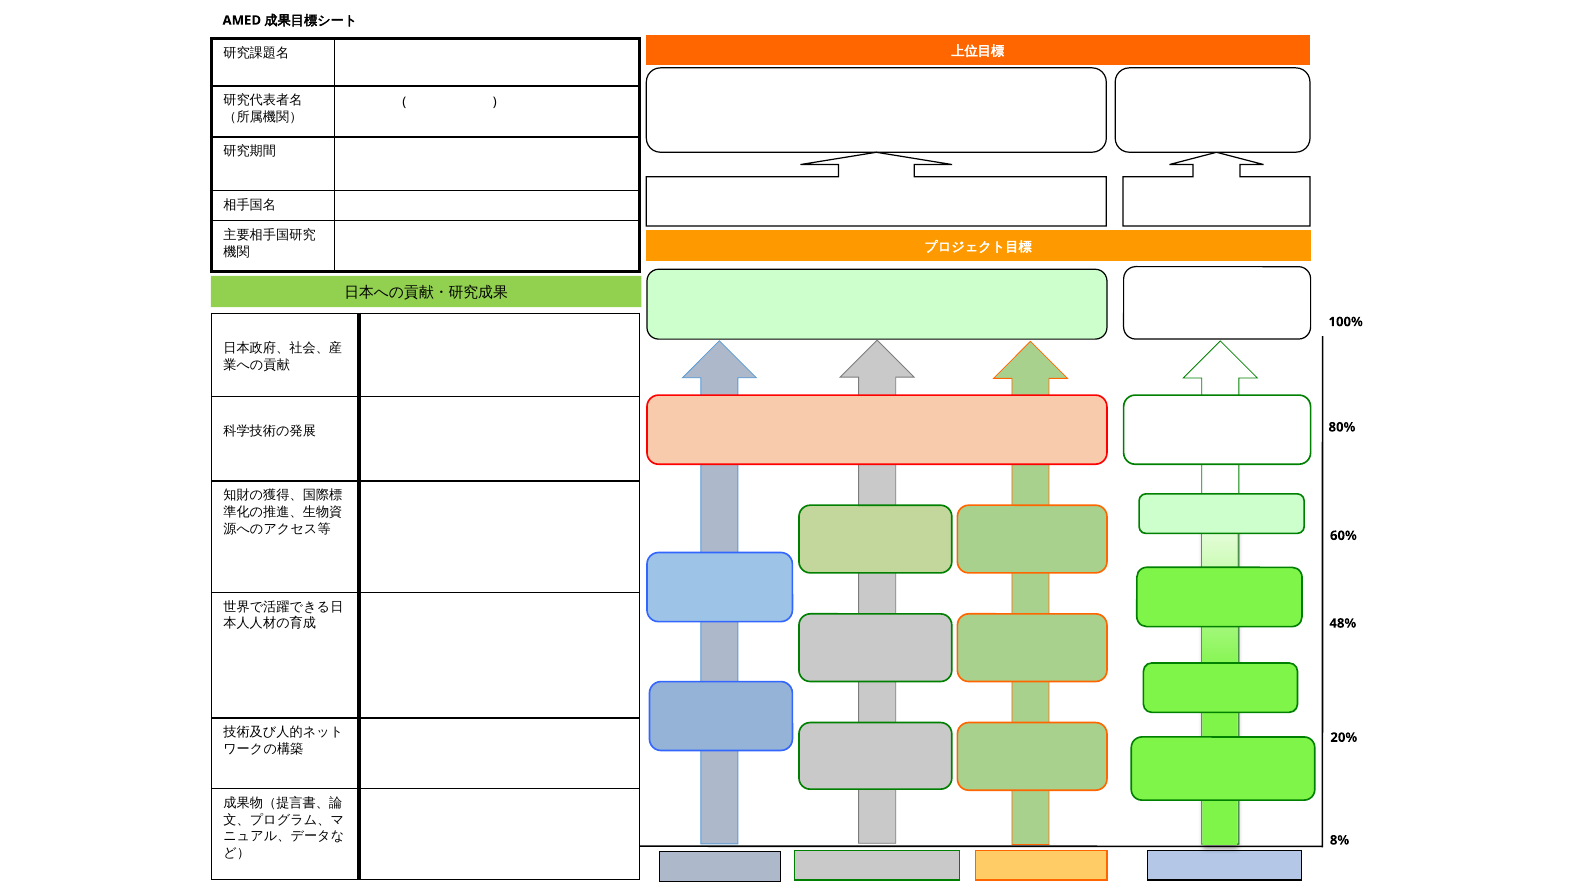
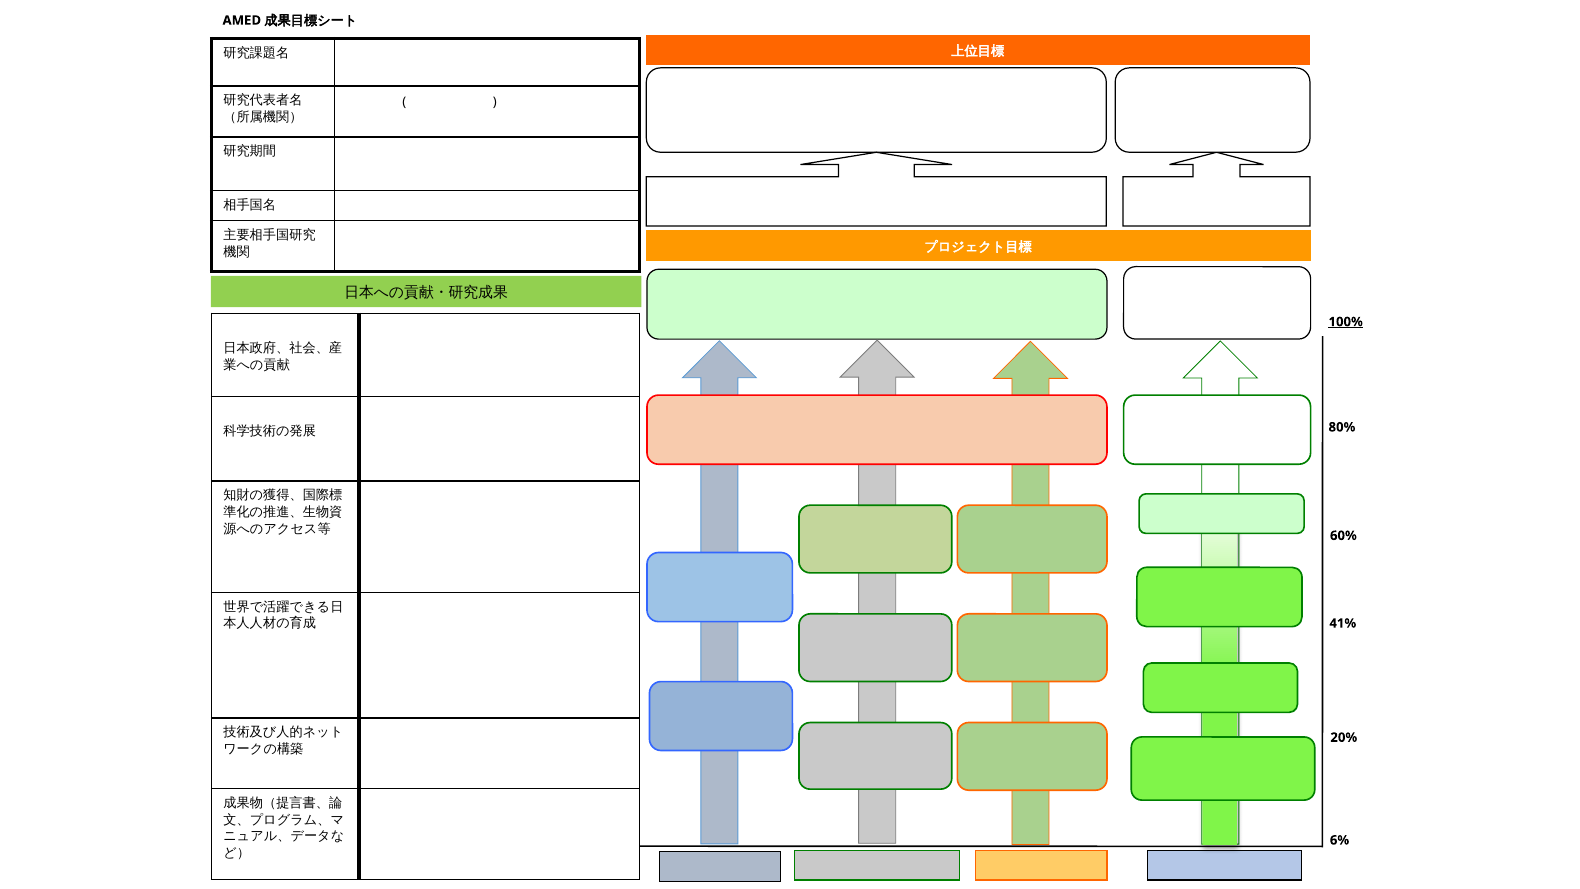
100% underline: none -> present
48%: 48% -> 41%
8%: 8% -> 6%
